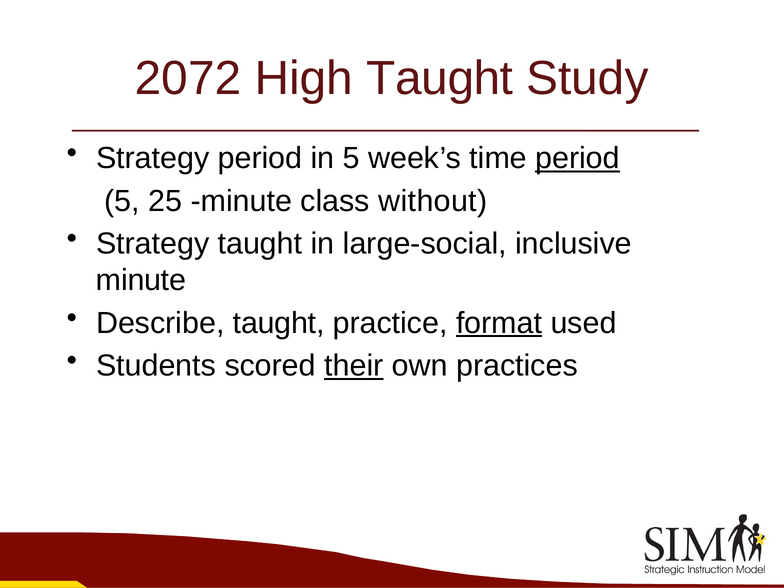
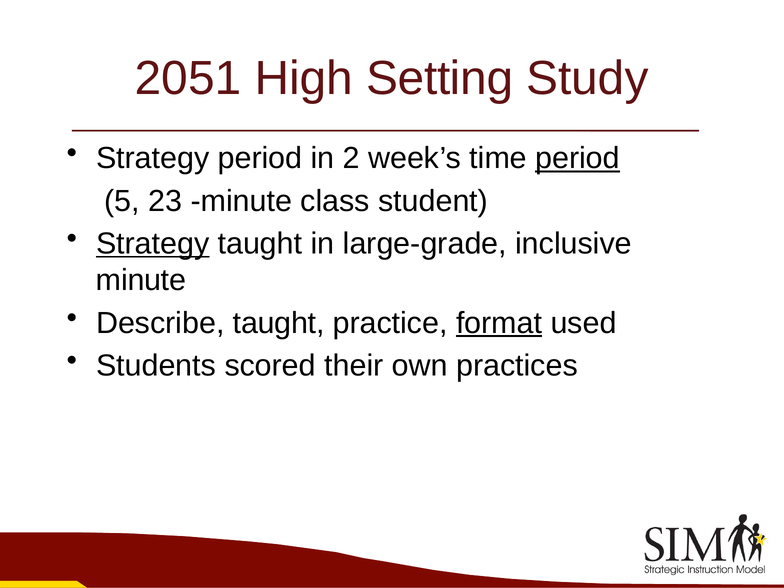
2072: 2072 -> 2051
High Taught: Taught -> Setting
in 5: 5 -> 2
25: 25 -> 23
without: without -> student
Strategy at (153, 244) underline: none -> present
large-social: large-social -> large-grade
their underline: present -> none
